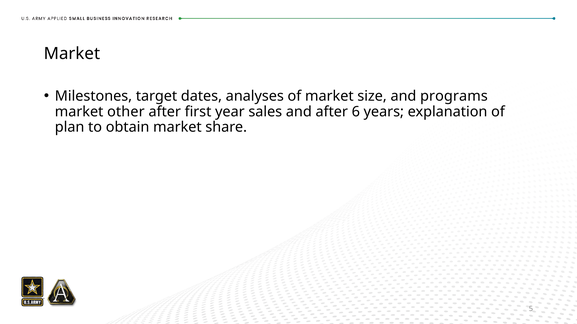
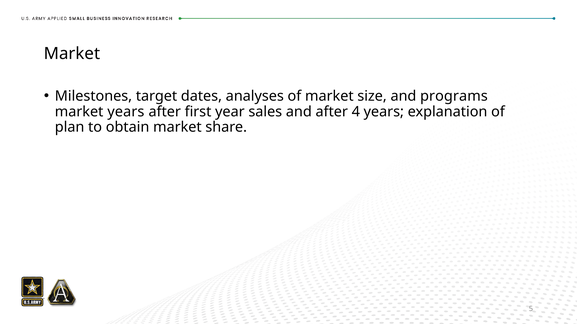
market other: other -> years
6: 6 -> 4
